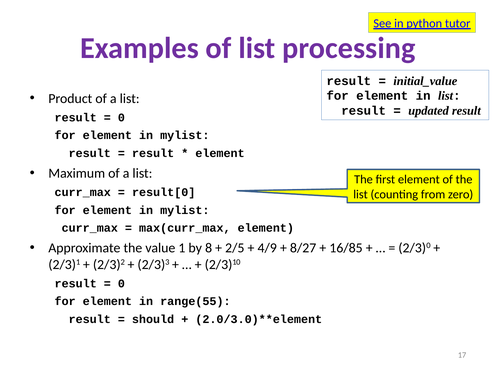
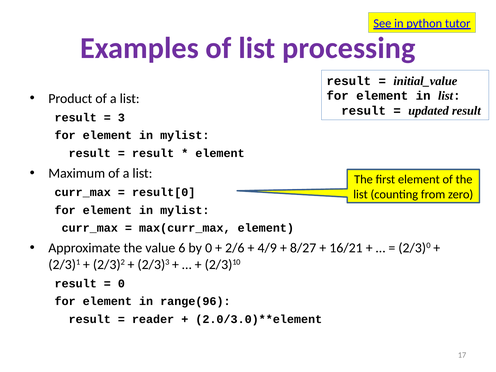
0 at (121, 118): 0 -> 3
1: 1 -> 6
by 8: 8 -> 0
2/5: 2/5 -> 2/6
16/85: 16/85 -> 16/21
range(55: range(55 -> range(96
should: should -> reader
